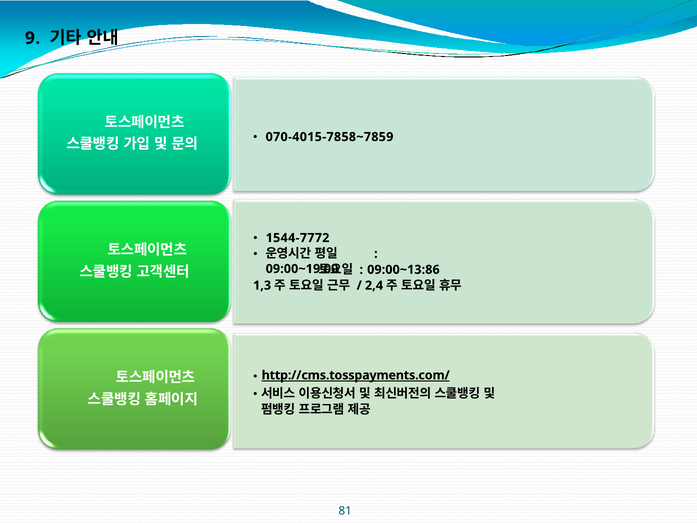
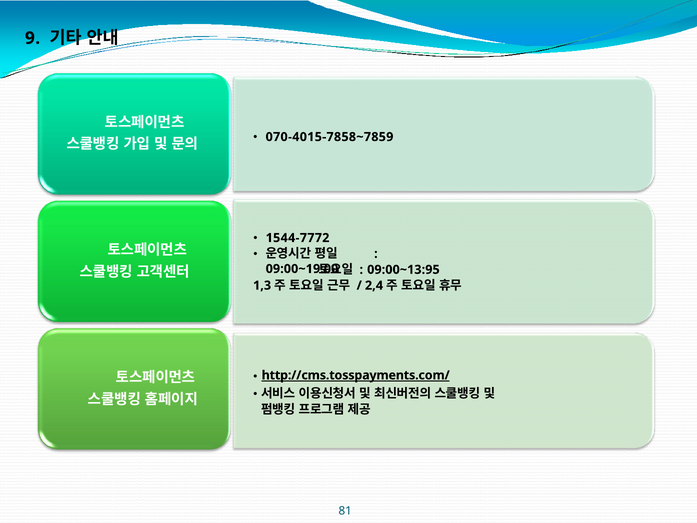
09:00~13:86: 09:00~13:86 -> 09:00~13:95
